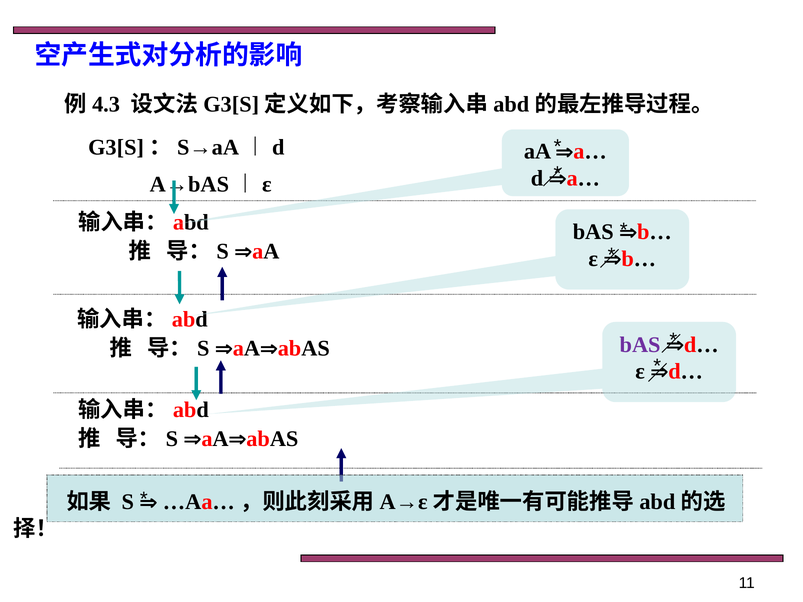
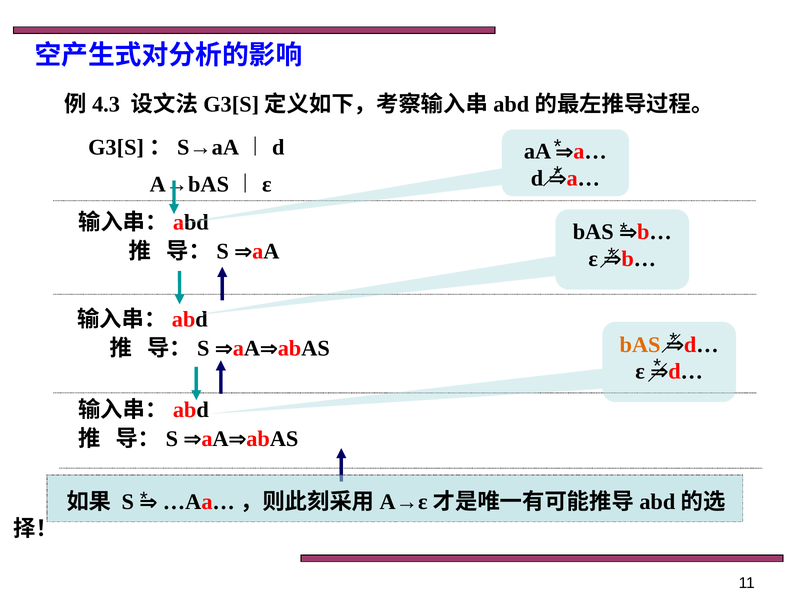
bAS at (640, 345) colour: purple -> orange
